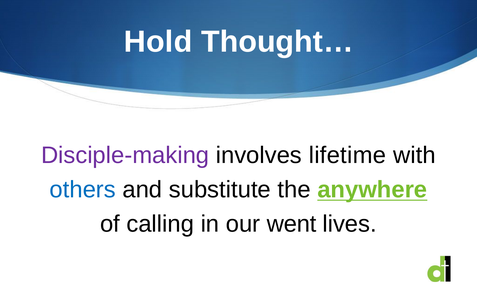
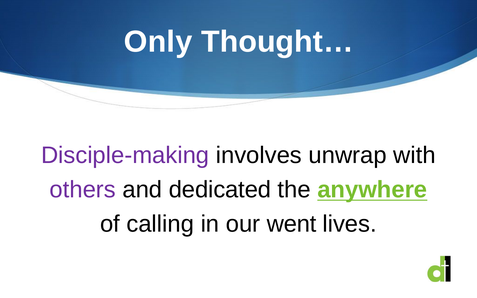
Hold: Hold -> Only
lifetime: lifetime -> unwrap
others colour: blue -> purple
substitute: substitute -> dedicated
